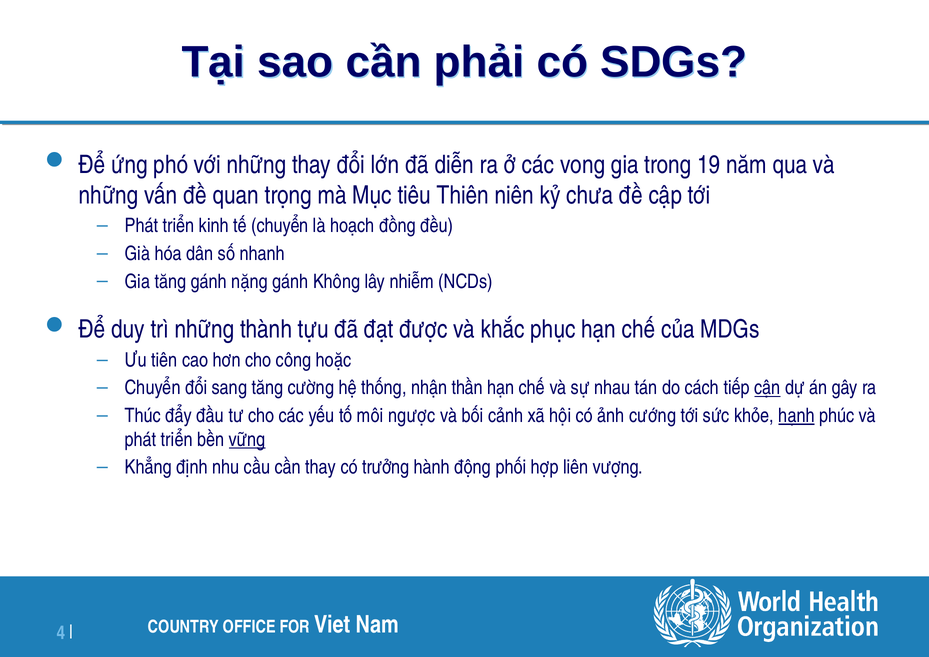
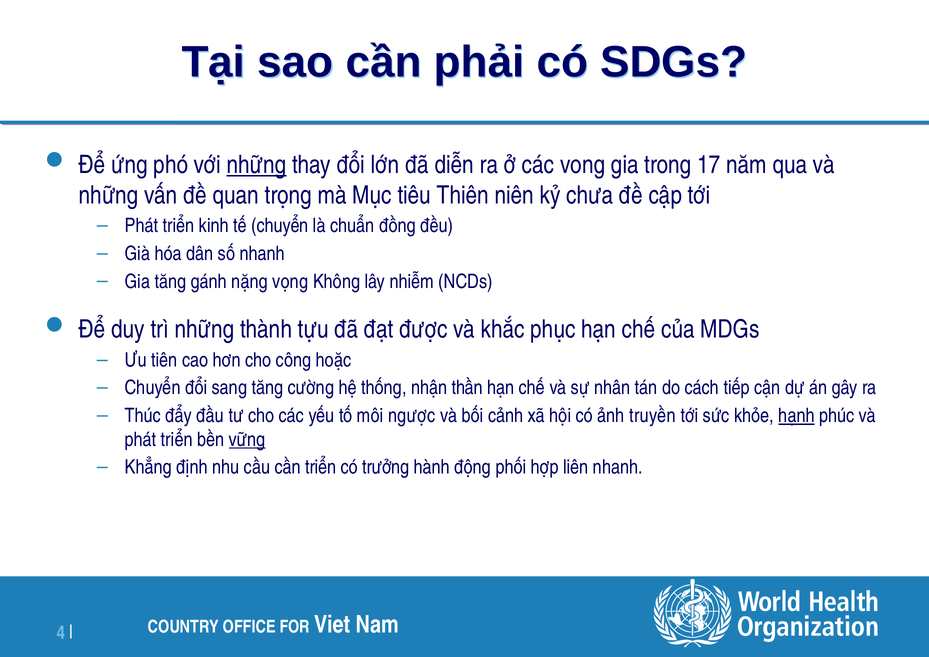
những at (256, 165) underline: none -> present
19: 19 -> 17
hoạch: hoạch -> chuẩn
nặng gánh: gánh -> vọng
nhau: nhau -> nhân
cận underline: present -> none
cướng: cướng -> truyền
cần thay: thay -> triển
liên vượng: vượng -> nhanh
